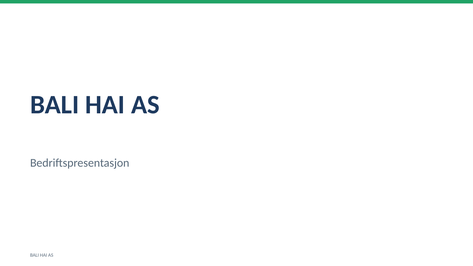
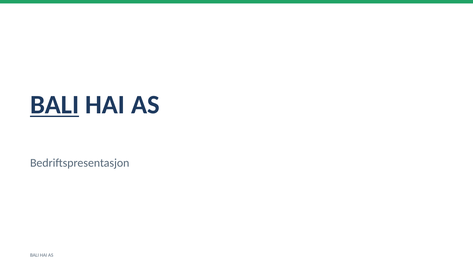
BALI at (55, 105) underline: none -> present
